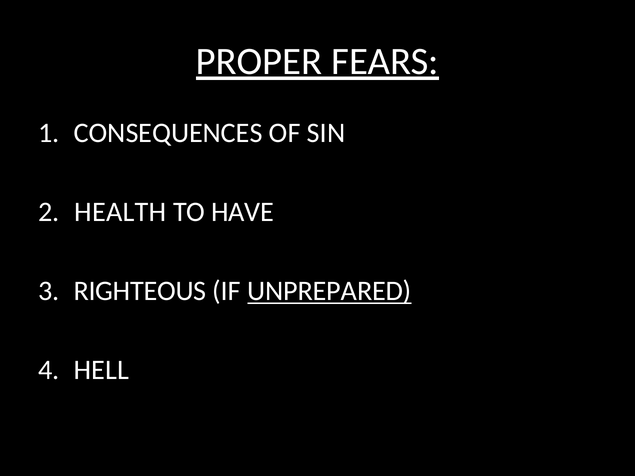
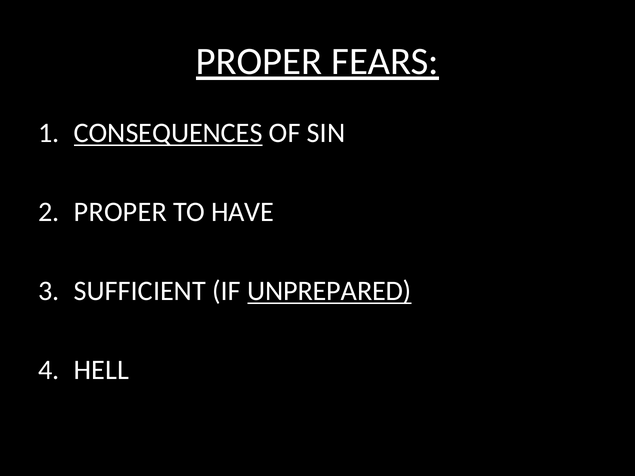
CONSEQUENCES underline: none -> present
HEALTH at (120, 212): HEALTH -> PROPER
RIGHTEOUS: RIGHTEOUS -> SUFFICIENT
